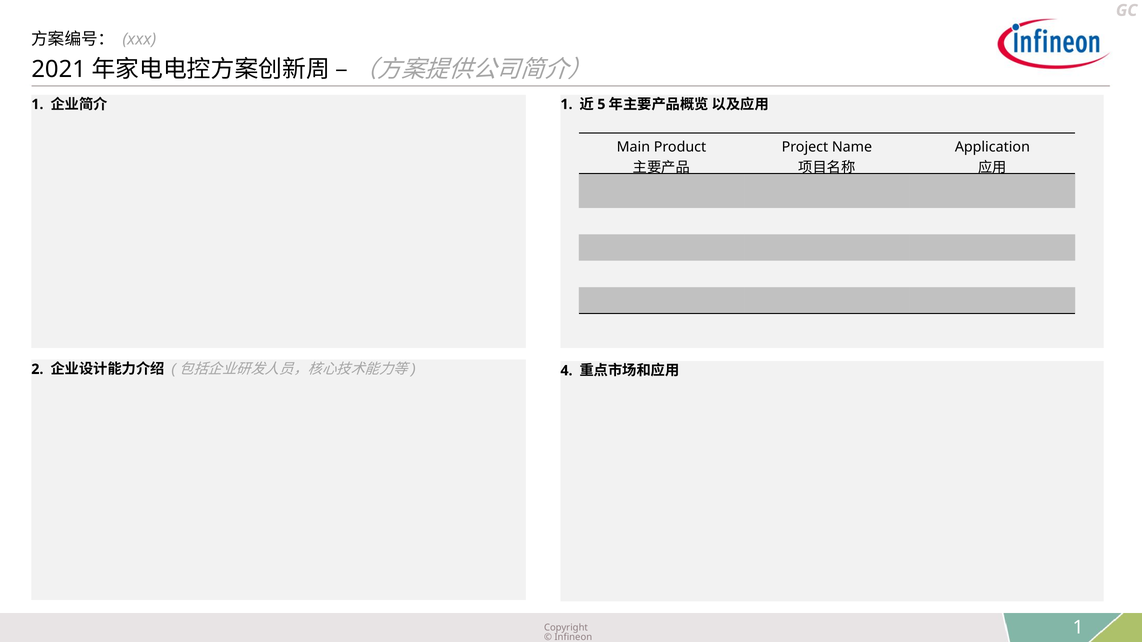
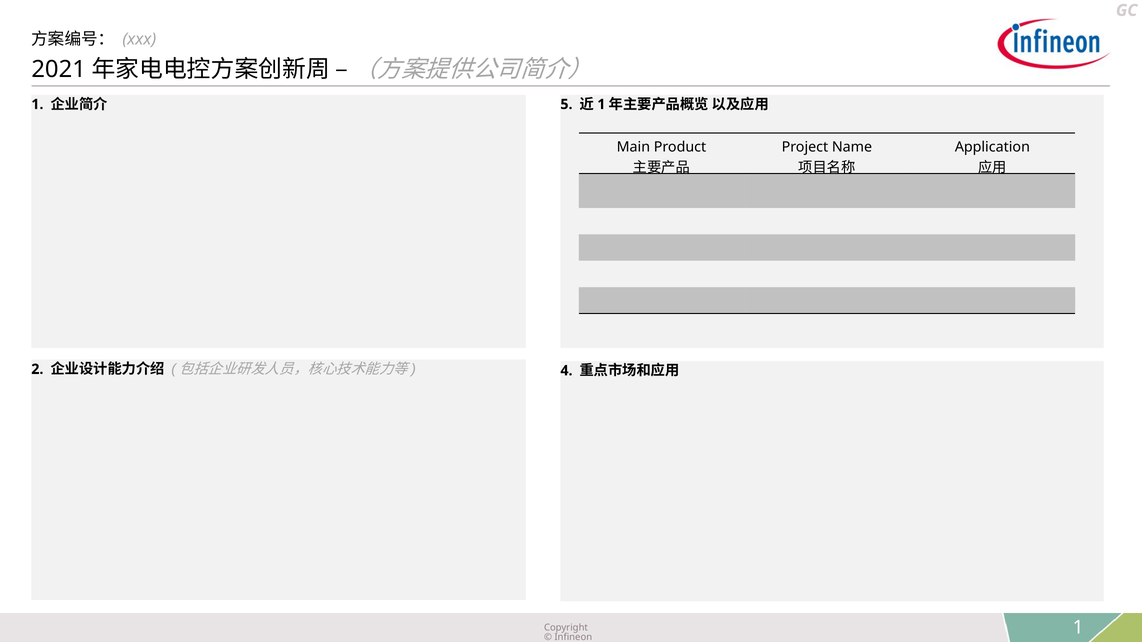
1 at (566, 104): 1 -> 5
5 at (601, 104): 5 -> 1
